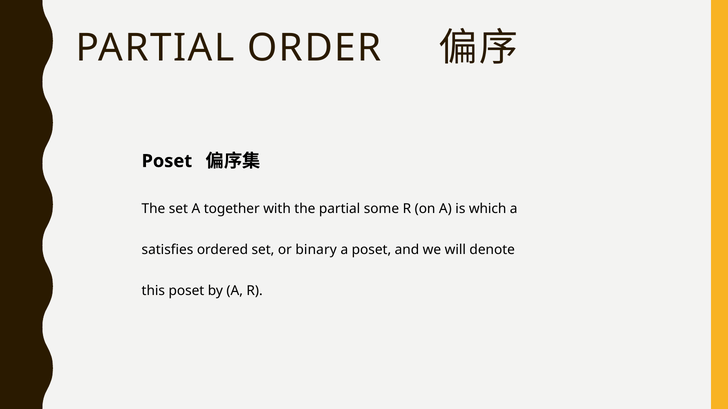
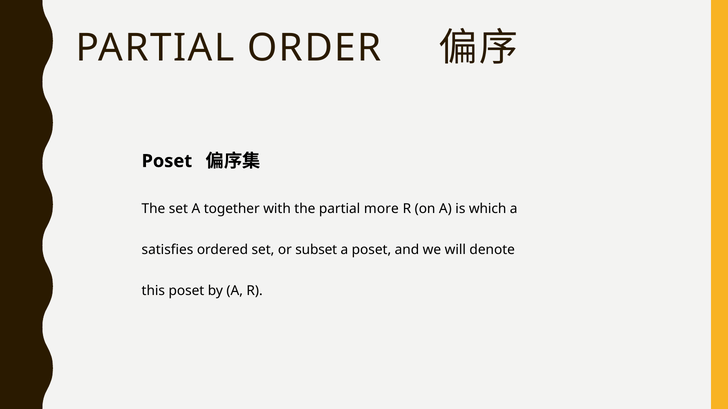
some: some -> more
binary: binary -> subset
